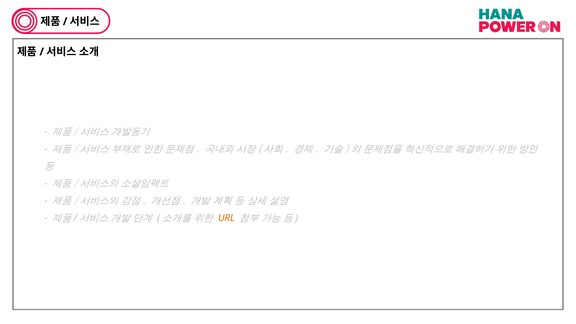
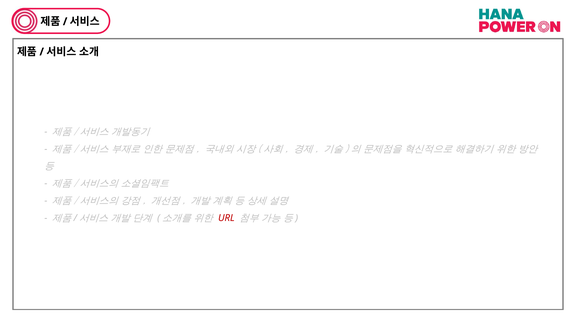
URL colour: orange -> red
